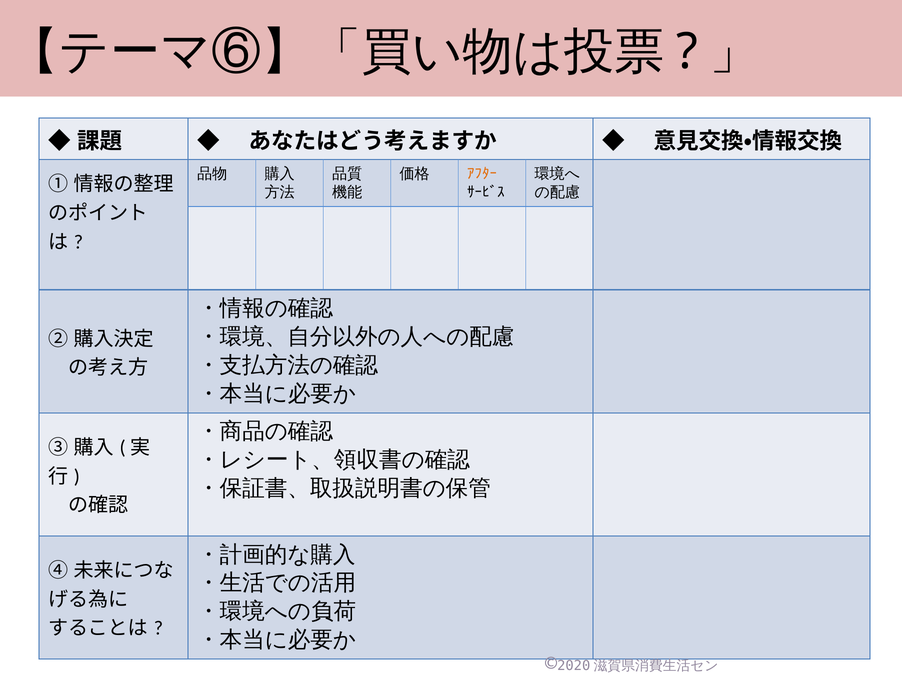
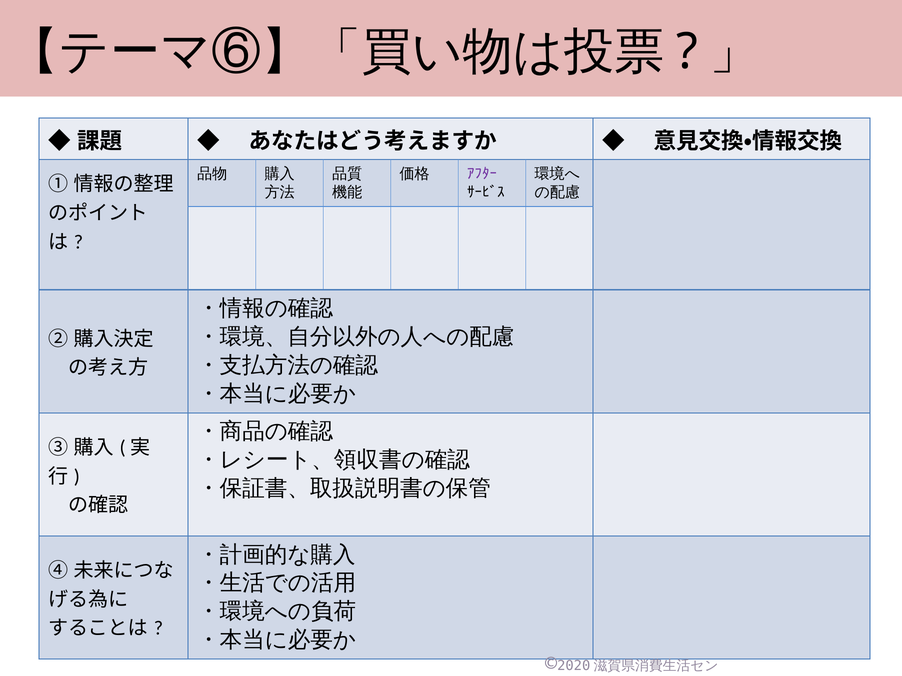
ｱﾌﾀｰ colour: orange -> purple
